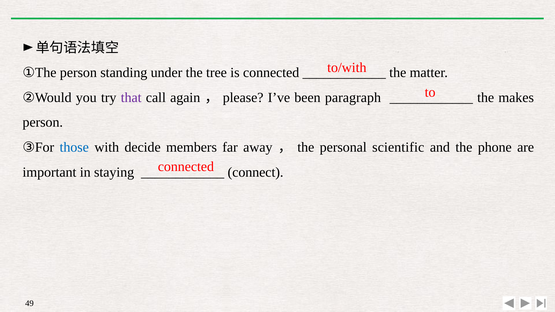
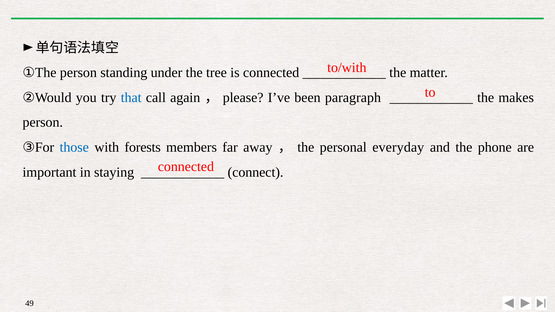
that colour: purple -> blue
decide: decide -> forests
scientific: scientific -> everyday
